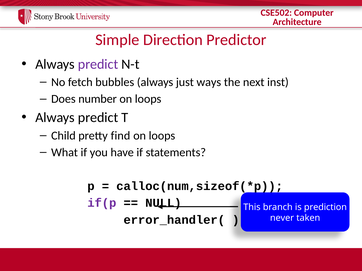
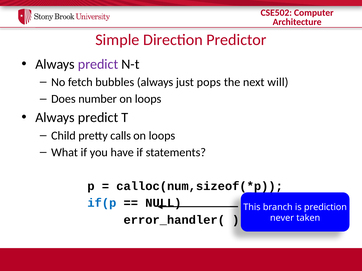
ways: ways -> pops
inst: inst -> will
find: find -> calls
if(p colour: purple -> blue
